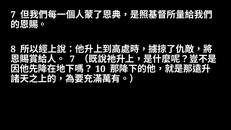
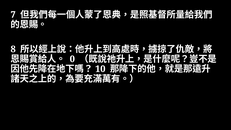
7 at (72, 59): 7 -> 0
